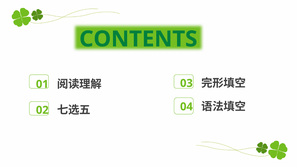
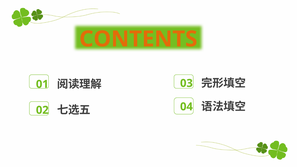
CONTENTS colour: green -> orange
